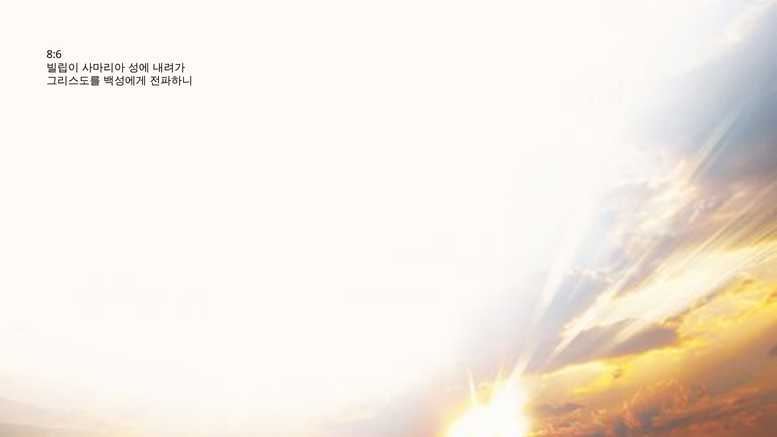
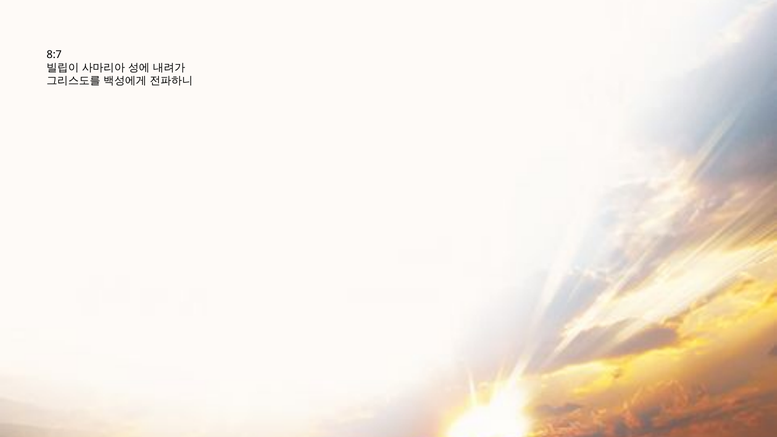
8:6: 8:6 -> 8:7
